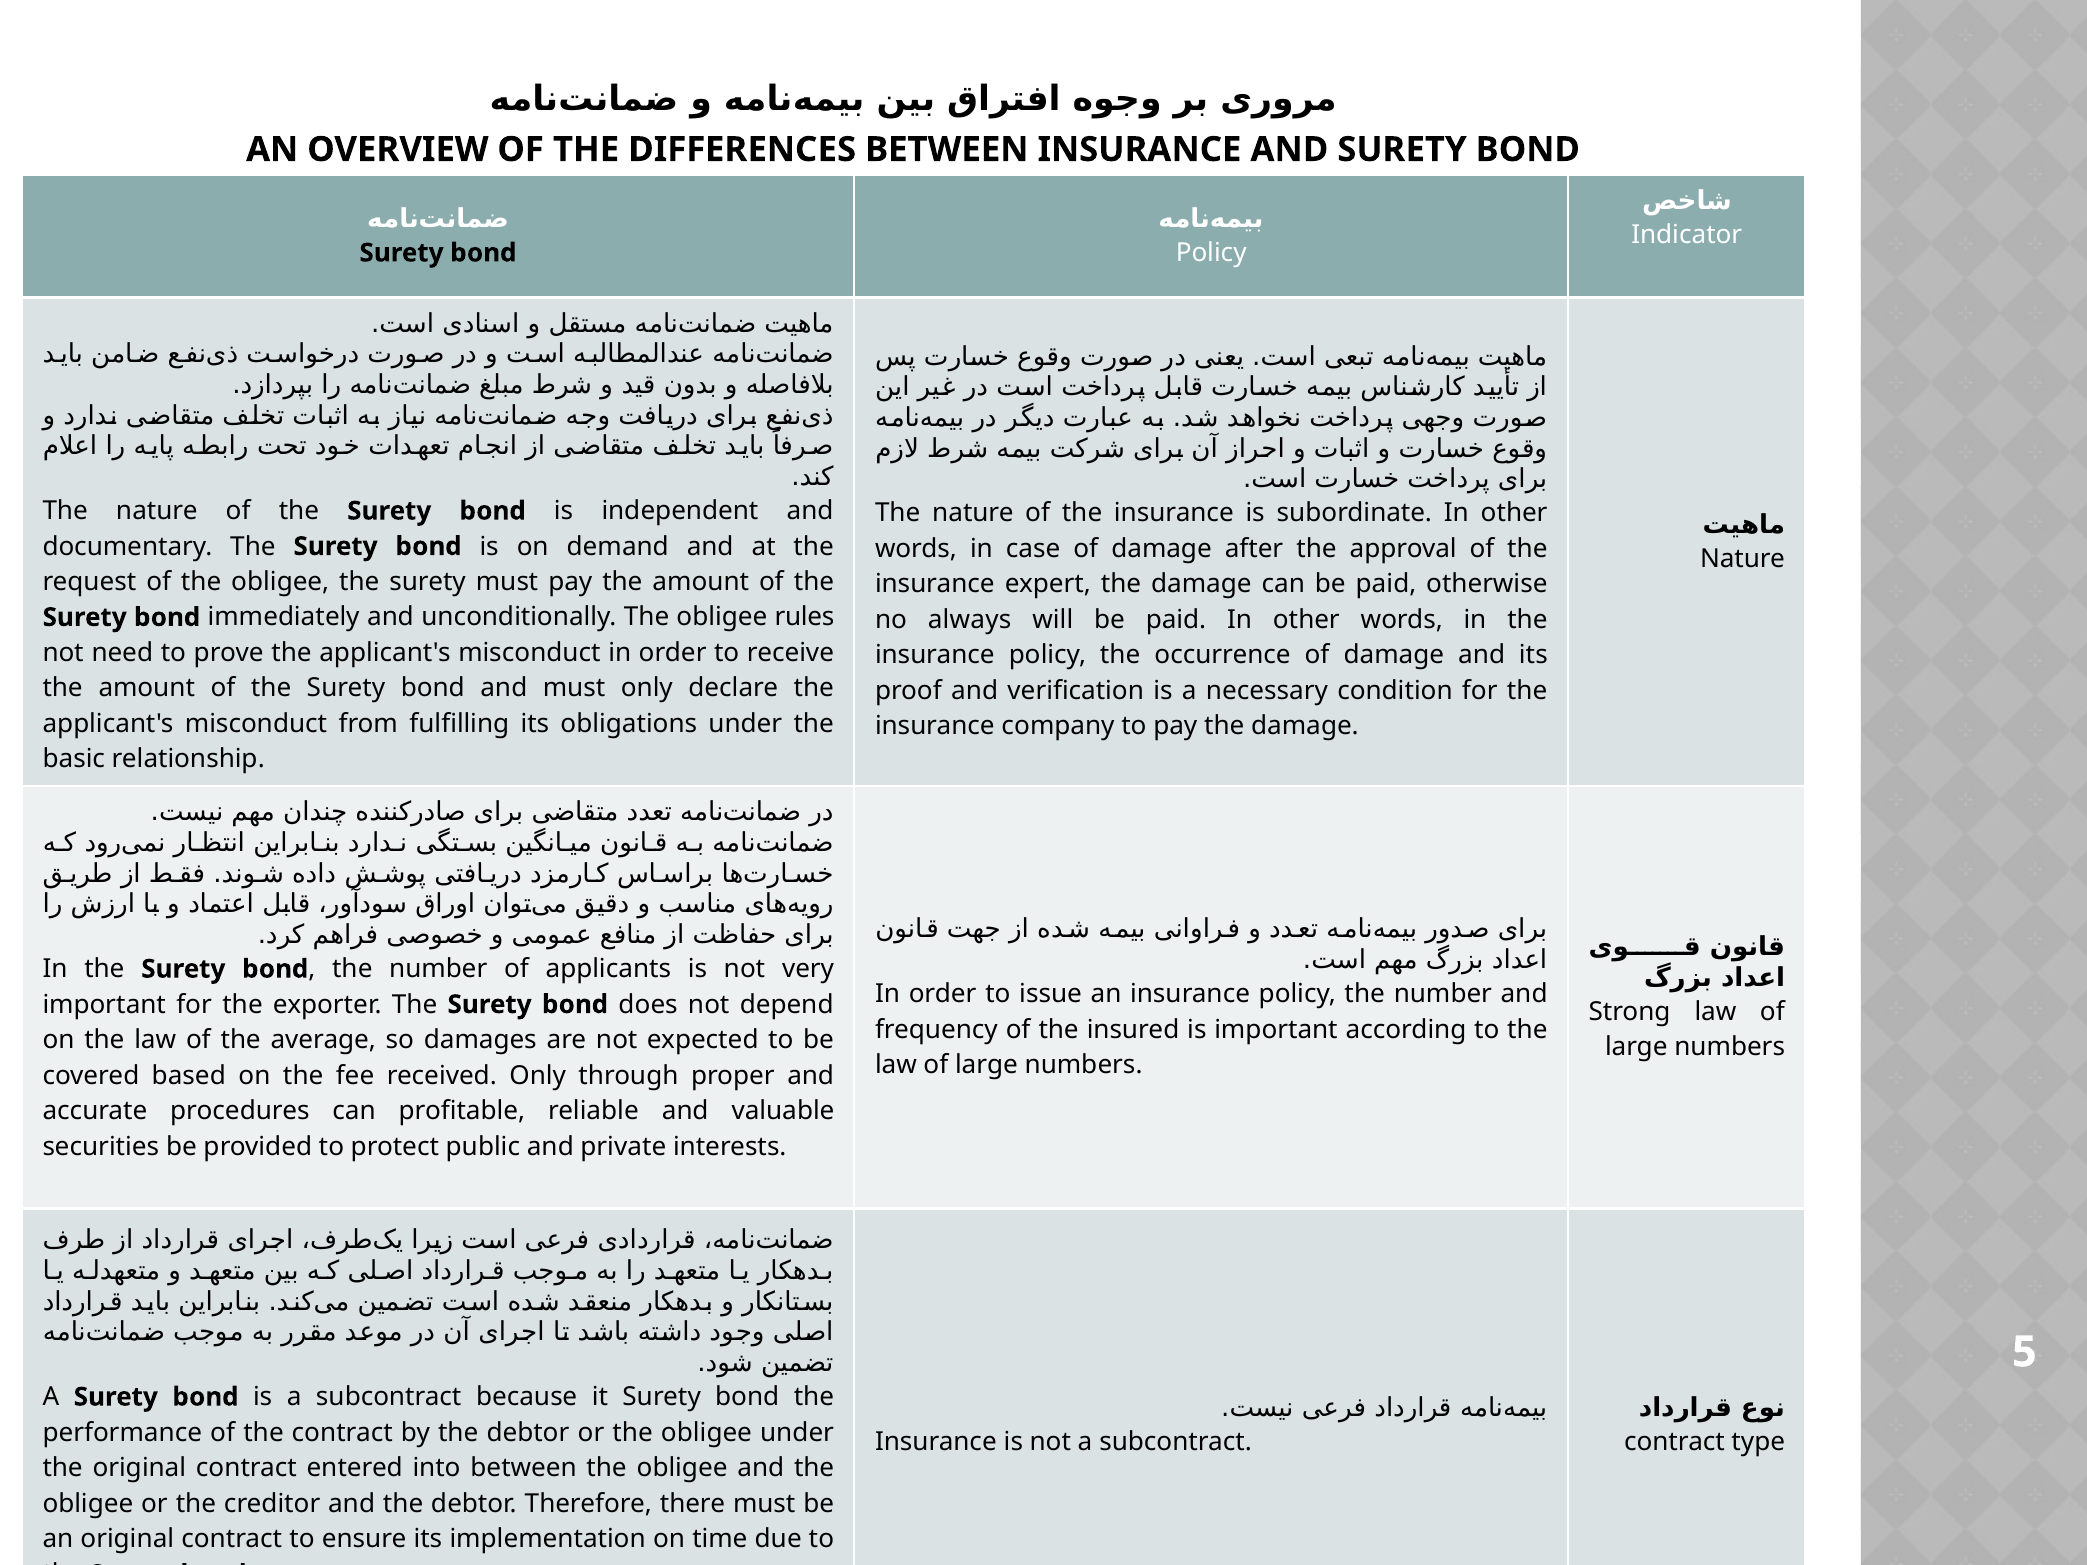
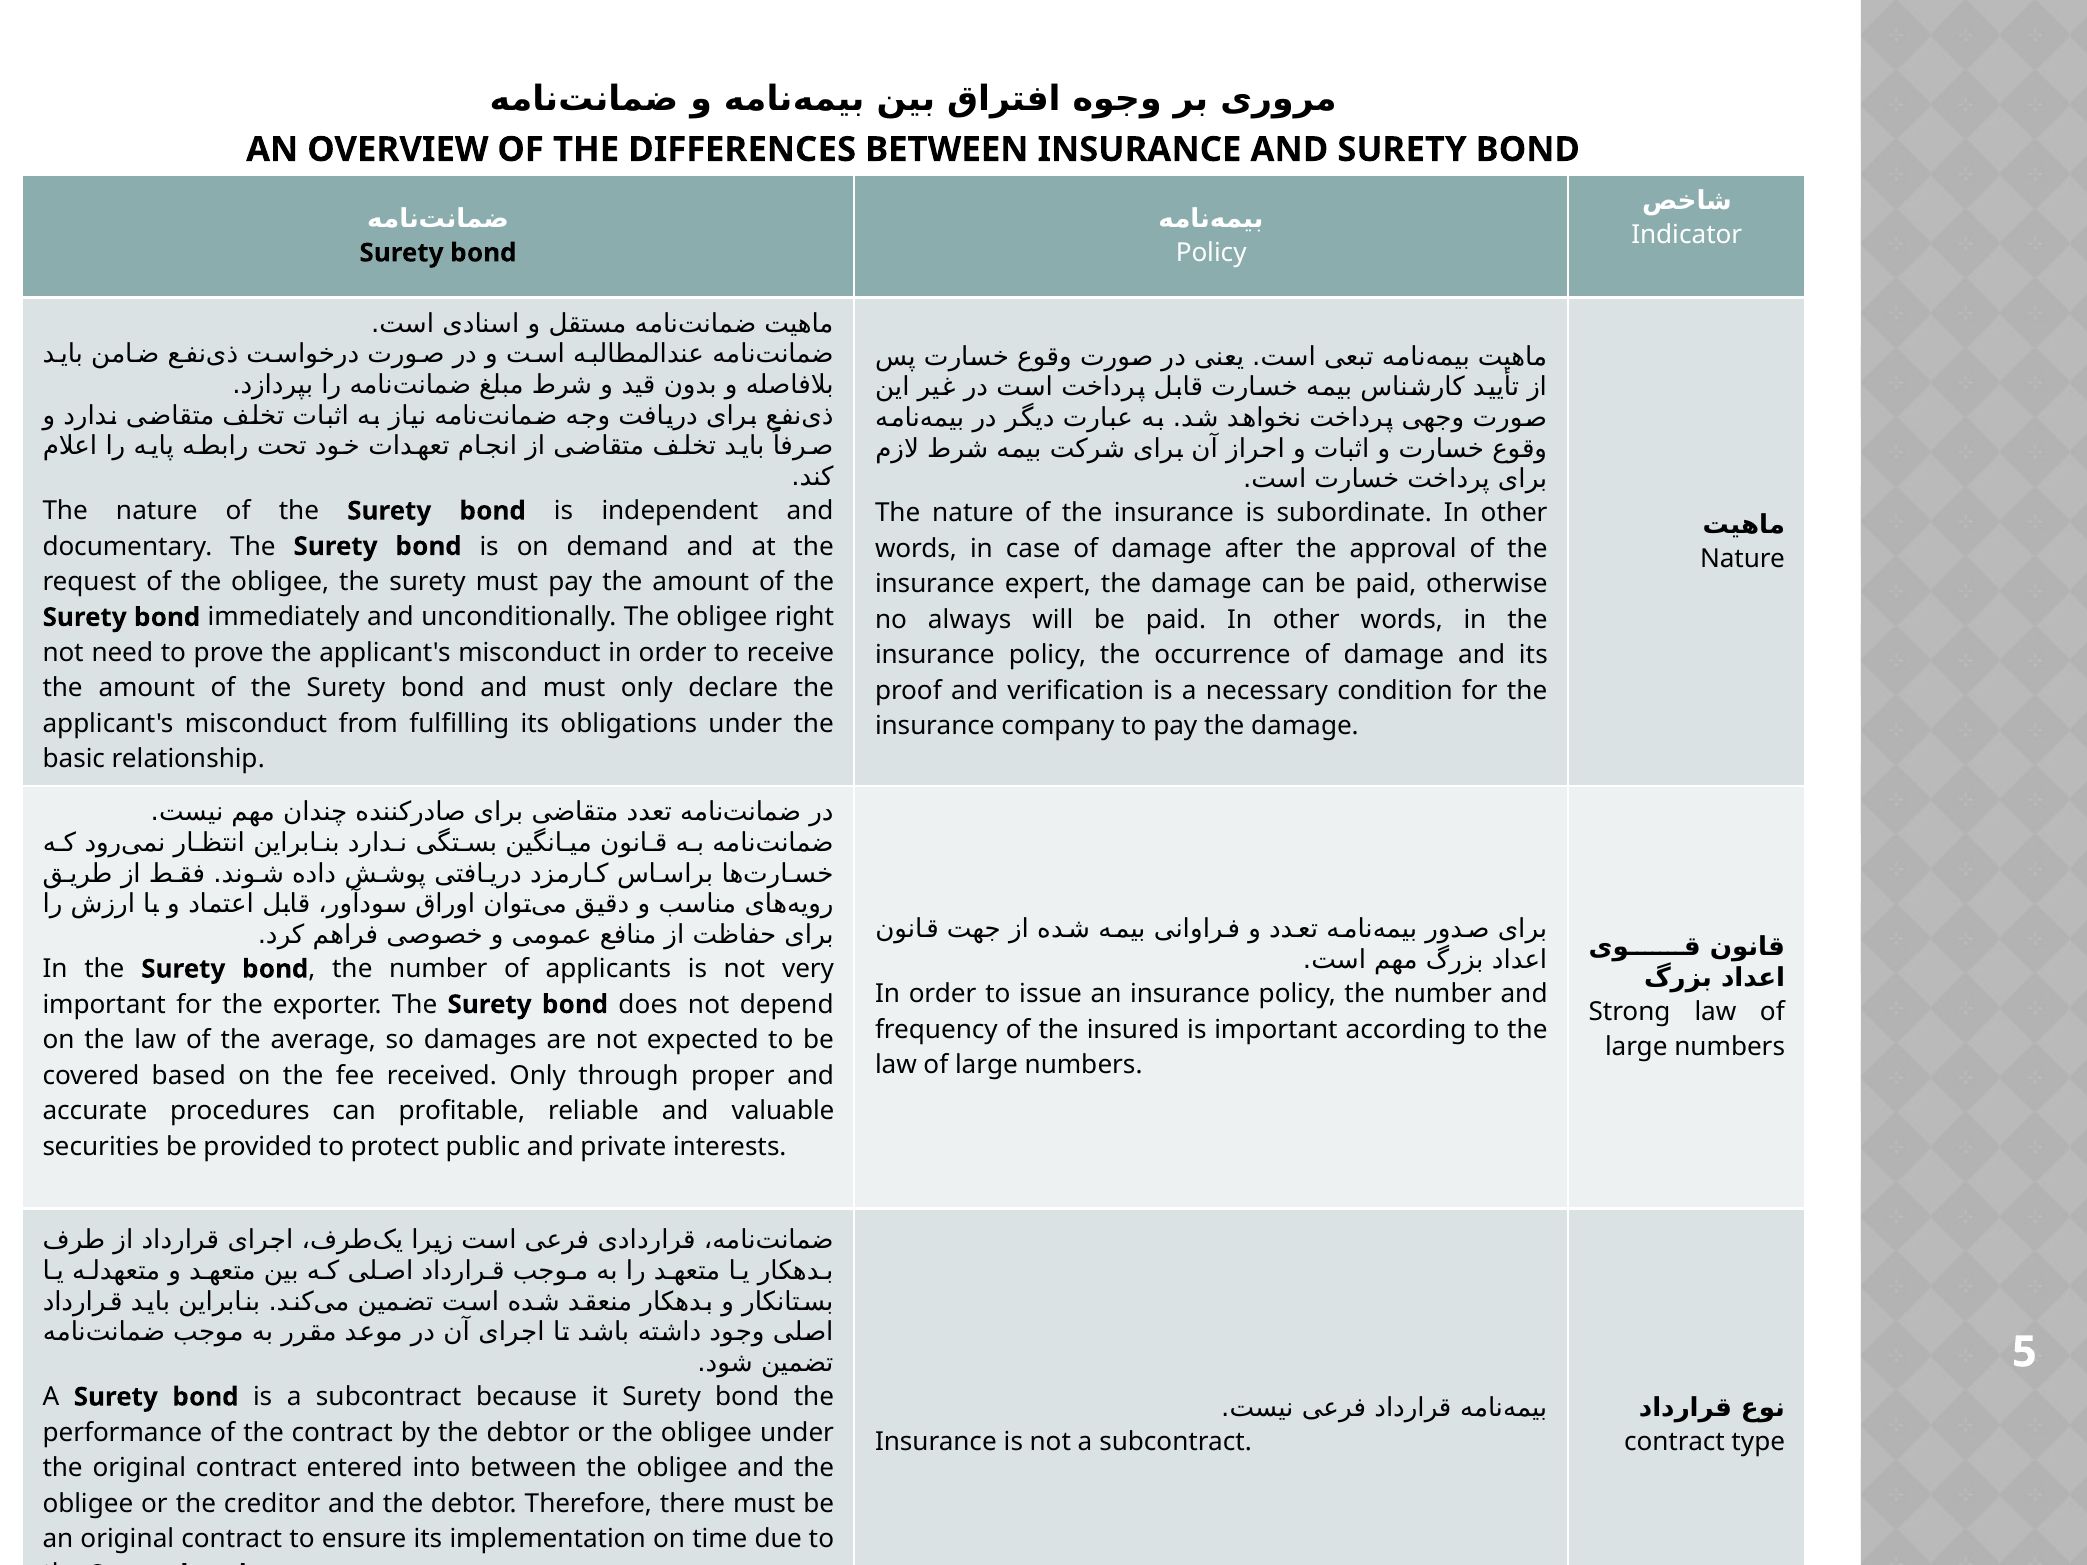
rules: rules -> right
